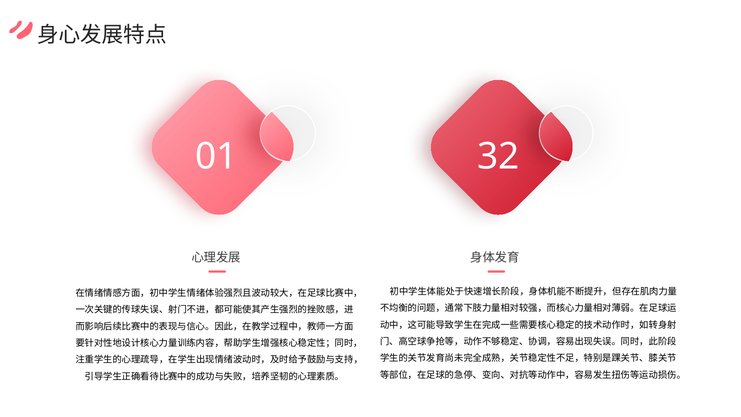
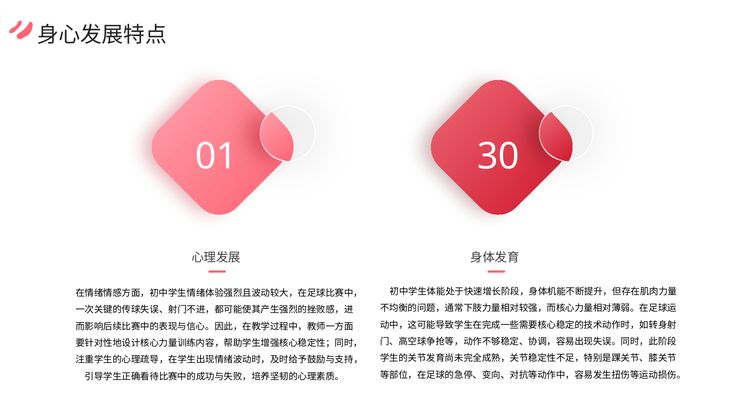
32: 32 -> 30
